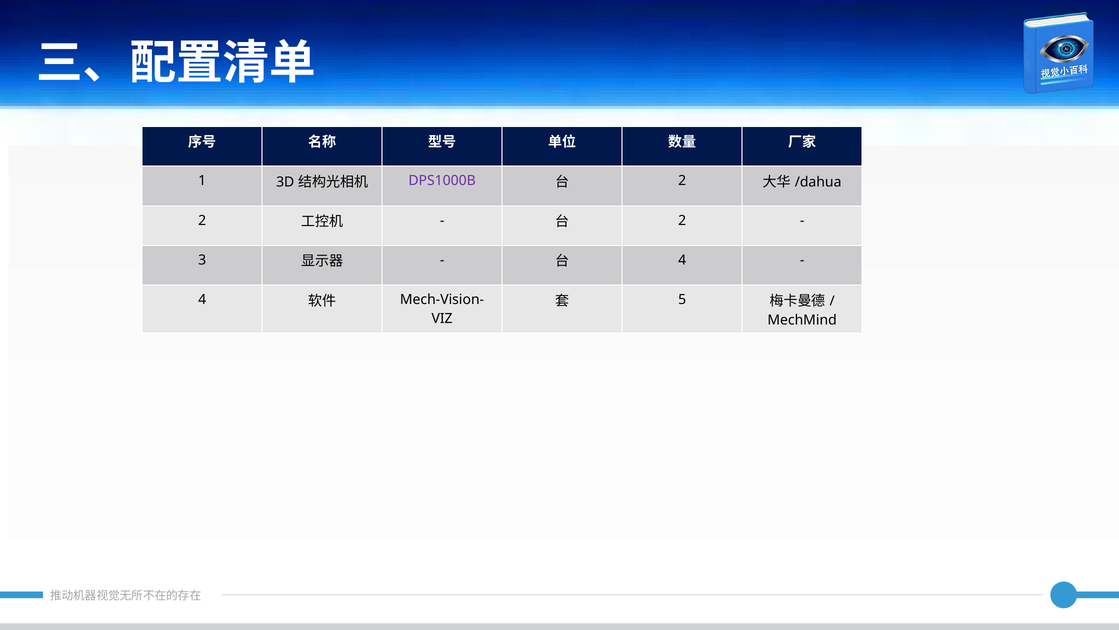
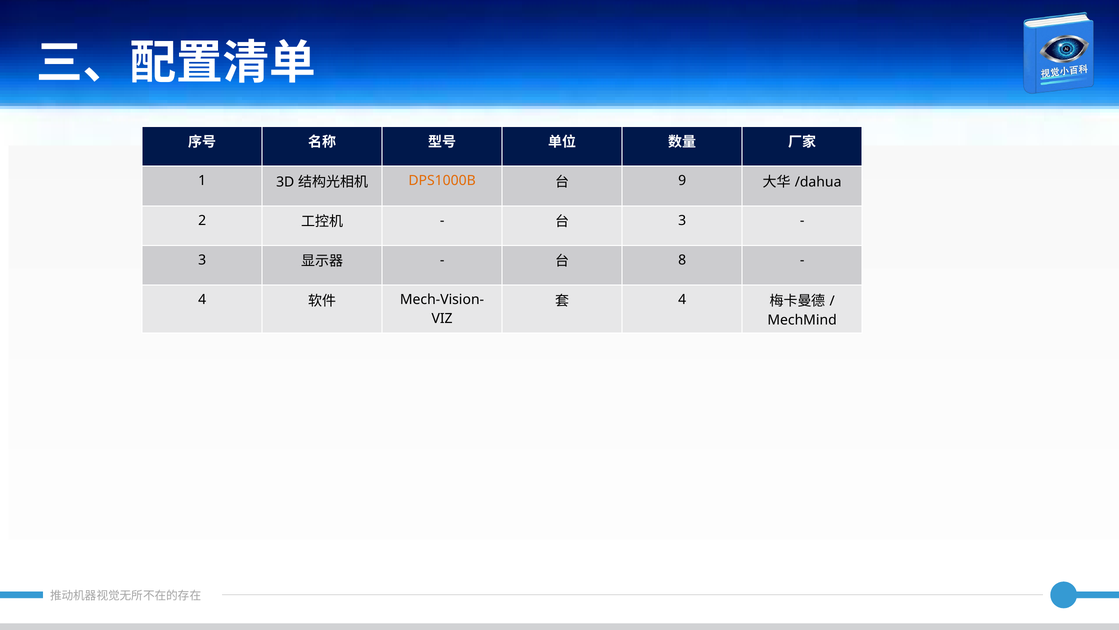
DPS1000B colour: purple -> orange
2 at (682, 181): 2 -> 9
2 at (682, 220): 2 -> 3
4 at (682, 260): 4 -> 8
5 at (682, 300): 5 -> 4
